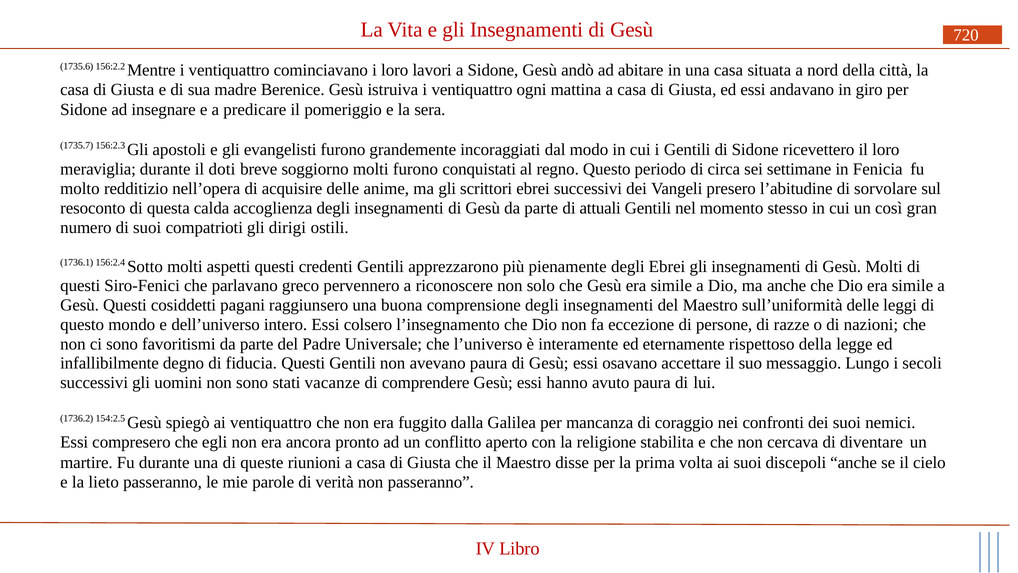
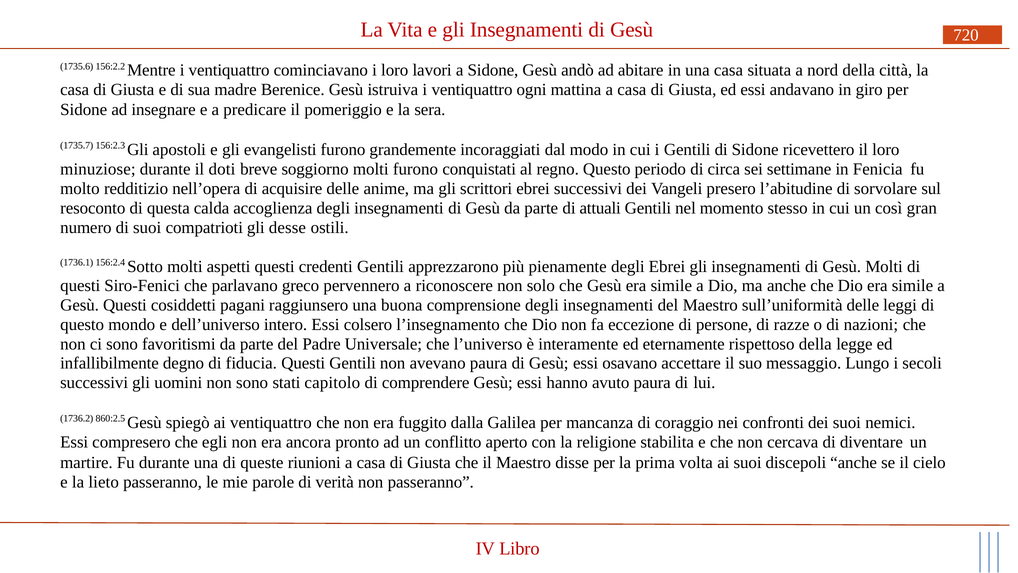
meraviglia: meraviglia -> minuziose
dirigi: dirigi -> desse
vacanze: vacanze -> capitolo
154:2.5: 154:2.5 -> 860:2.5
